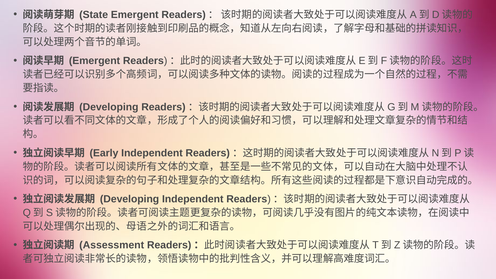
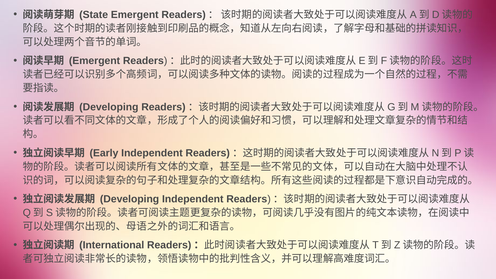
Assessment: Assessment -> International
